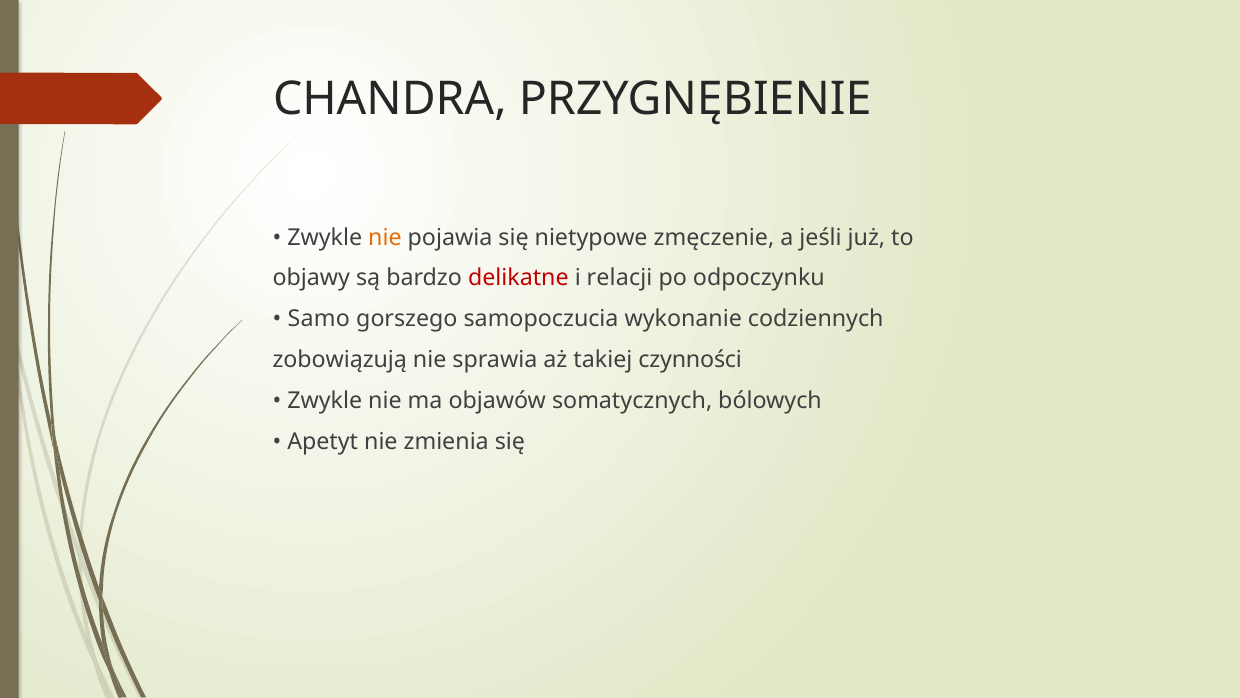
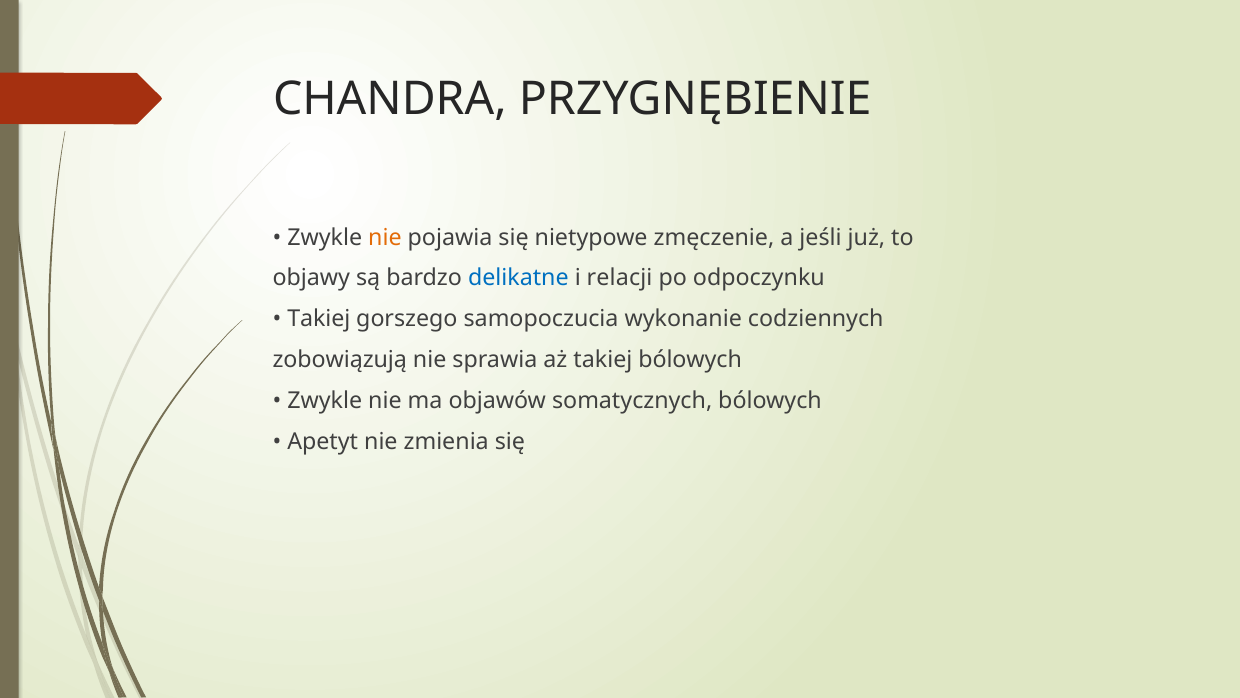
delikatne colour: red -> blue
Samo at (319, 319): Samo -> Takiej
takiej czynności: czynności -> bólowych
